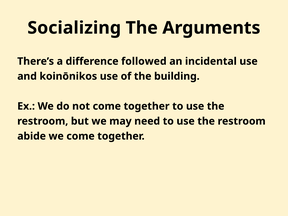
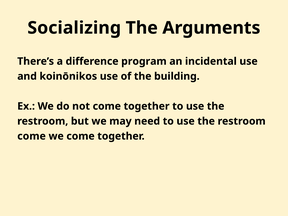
followed: followed -> program
abide at (32, 136): abide -> come
